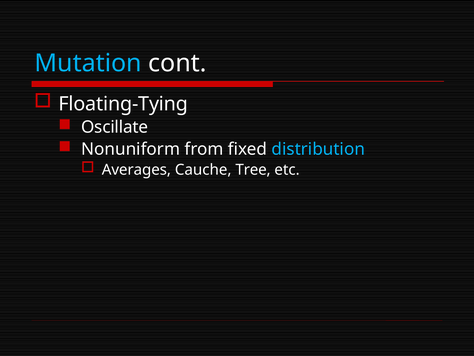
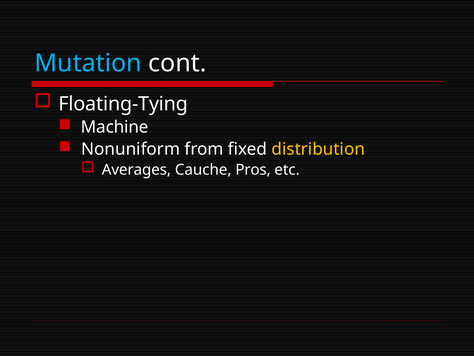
Oscillate: Oscillate -> Machine
distribution colour: light blue -> yellow
Tree: Tree -> Pros
